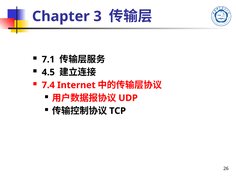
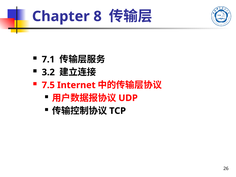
3: 3 -> 8
4.5: 4.5 -> 3.2
7.4: 7.4 -> 7.5
